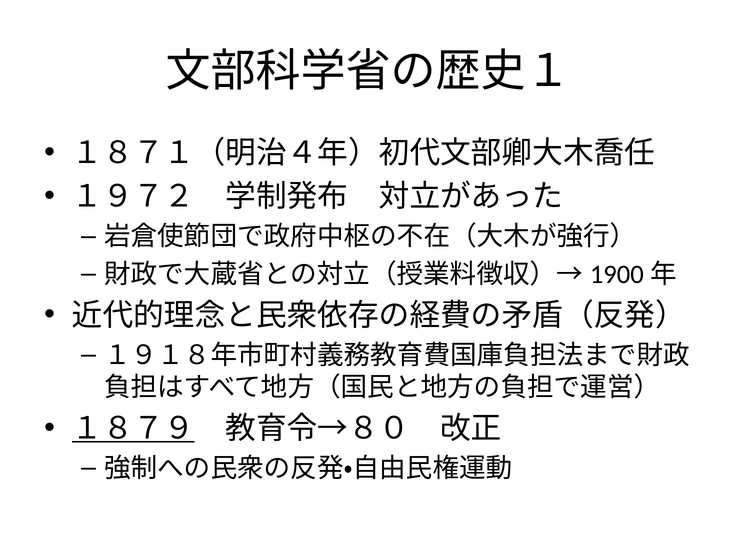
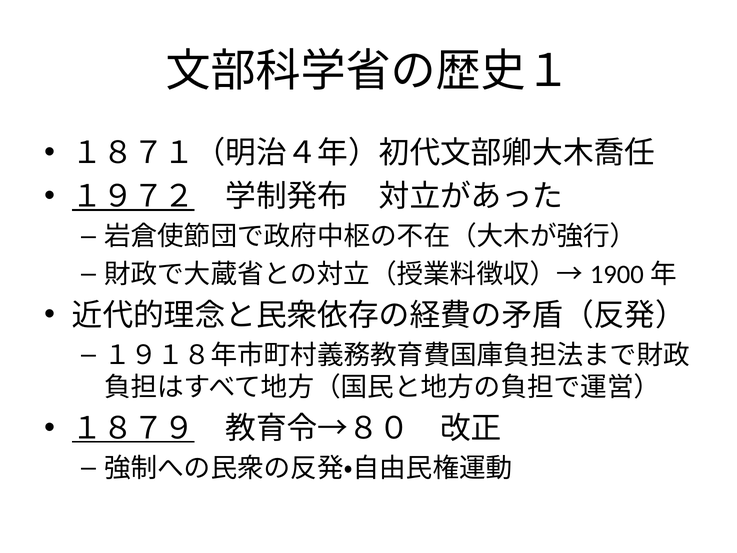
１９７２ underline: none -> present
